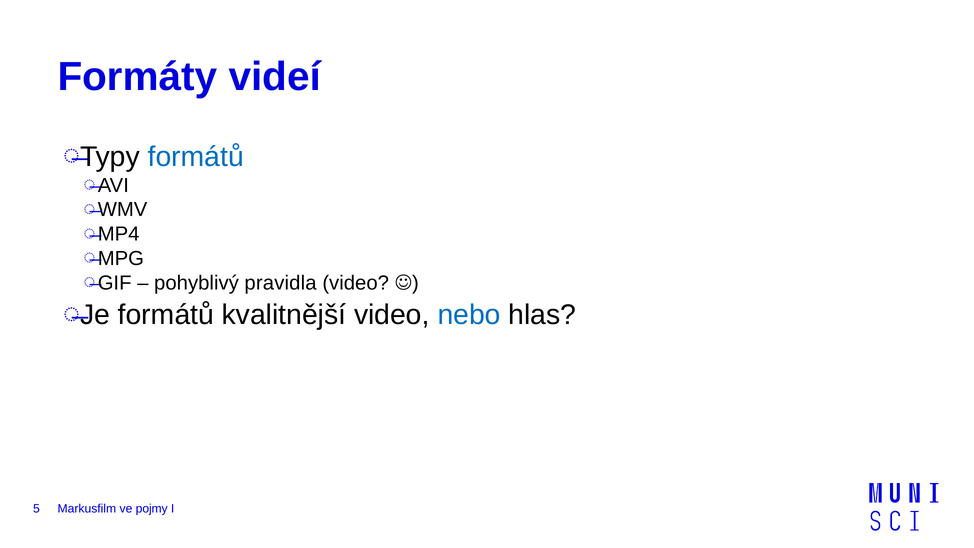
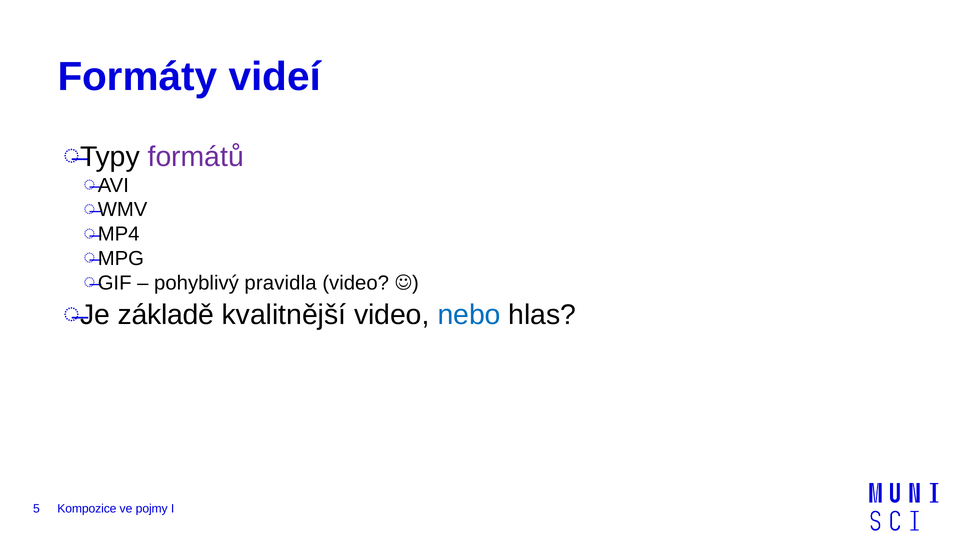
formátů at (196, 157) colour: blue -> purple
Je formátů: formátů -> základě
Markusfilm: Markusfilm -> Kompozice
